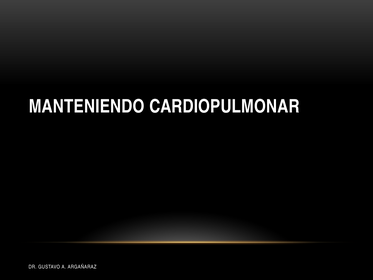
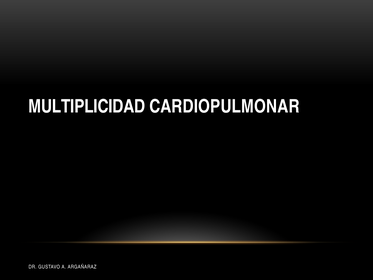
MANTENIENDO: MANTENIENDO -> MULTIPLICIDAD
